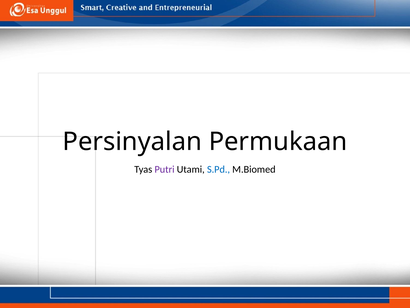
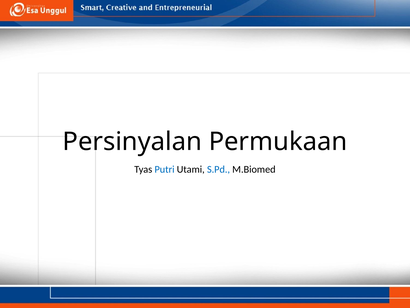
Putri colour: purple -> blue
